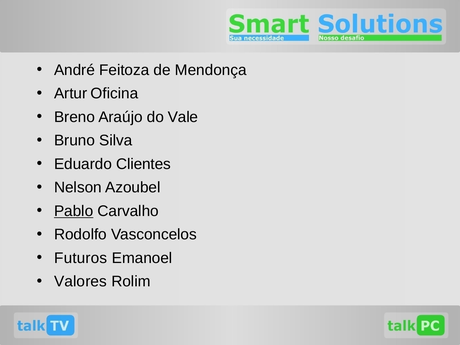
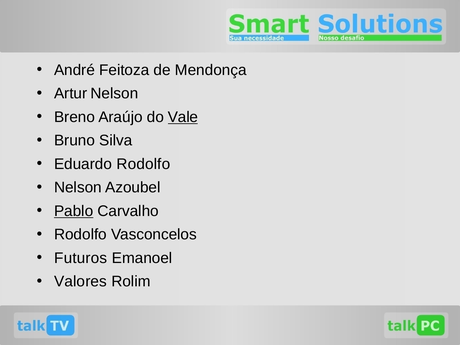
Artur Oficina: Oficina -> Nelson
Vale underline: none -> present
Eduardo Clientes: Clientes -> Rodolfo
